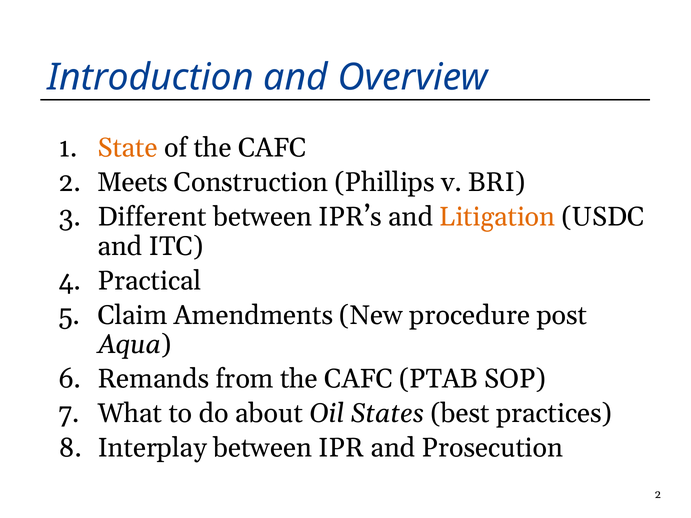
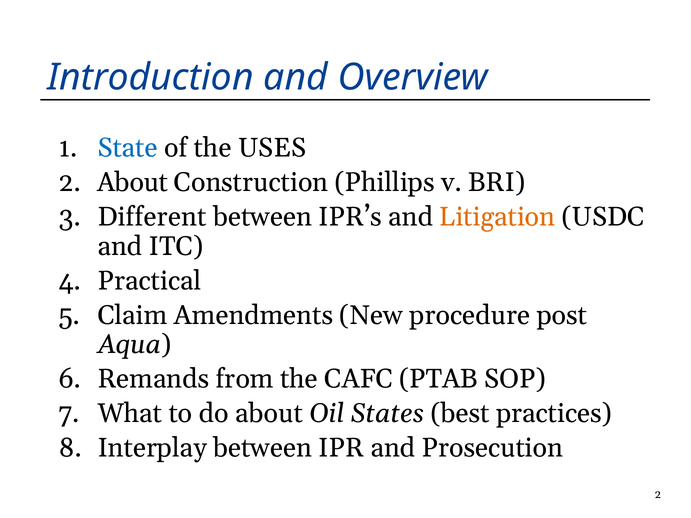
State colour: orange -> blue
of the CAFC: CAFC -> USES
Meets at (133, 183): Meets -> About
